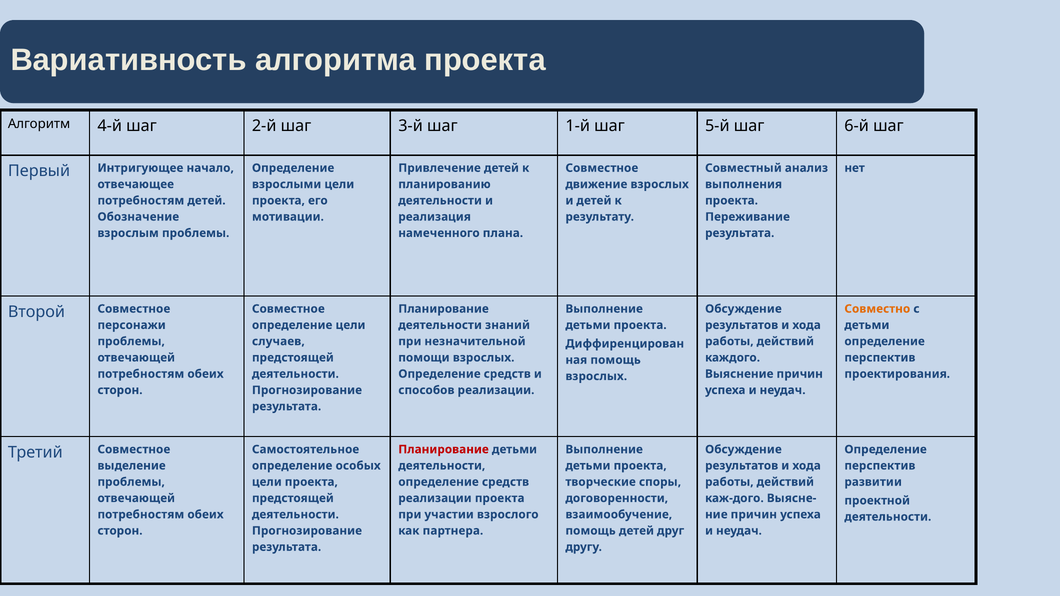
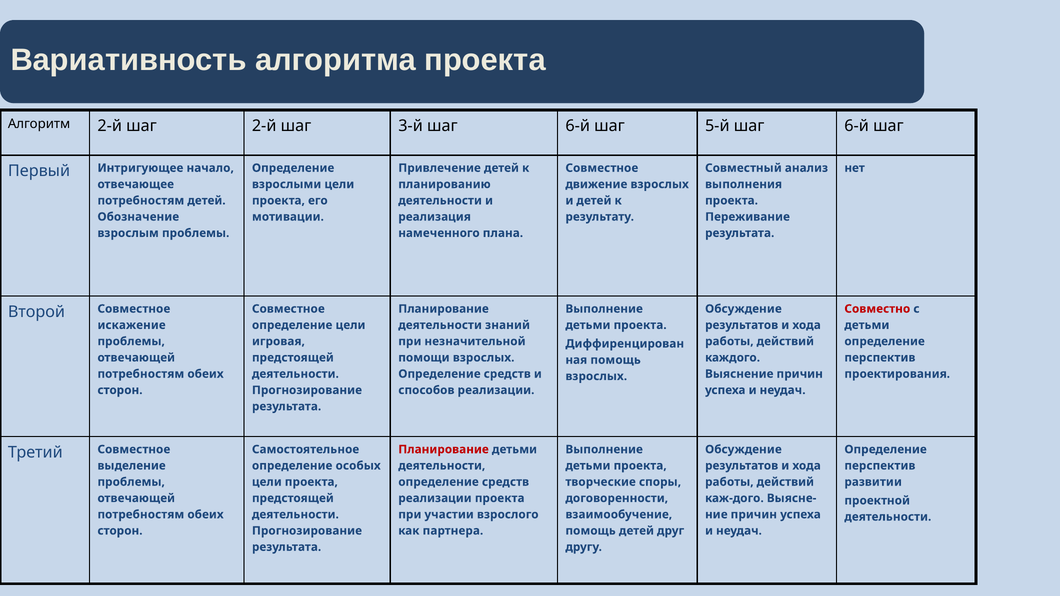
Алгоритм 4-й: 4-й -> 2-й
3-й шаг 1-й: 1-й -> 6-й
Совместно colour: orange -> red
персонажи: персонажи -> искажение
случаев: случаев -> игровая
